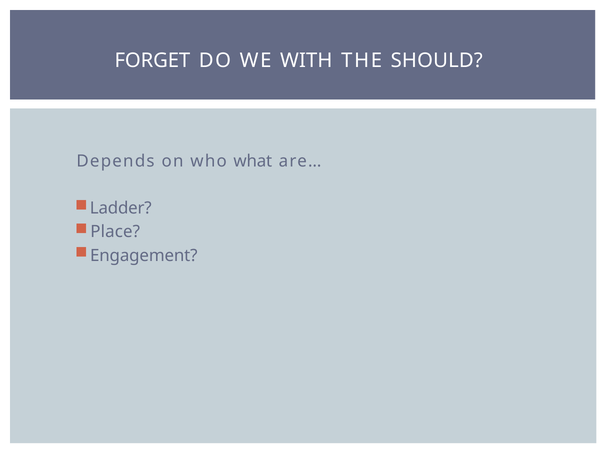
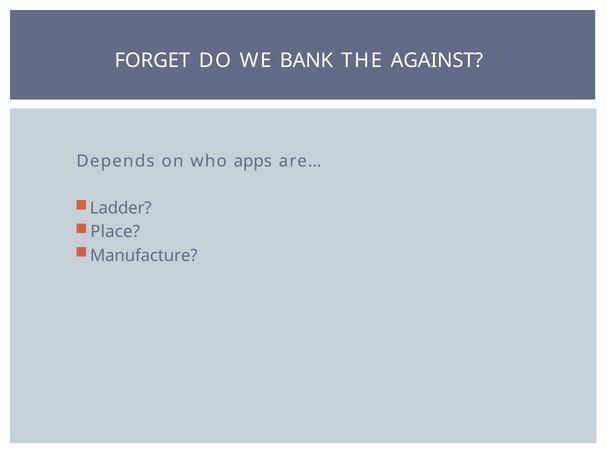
WITH: WITH -> BANK
SHOULD: SHOULD -> AGAINST
what: what -> apps
Engagement: Engagement -> Manufacture
